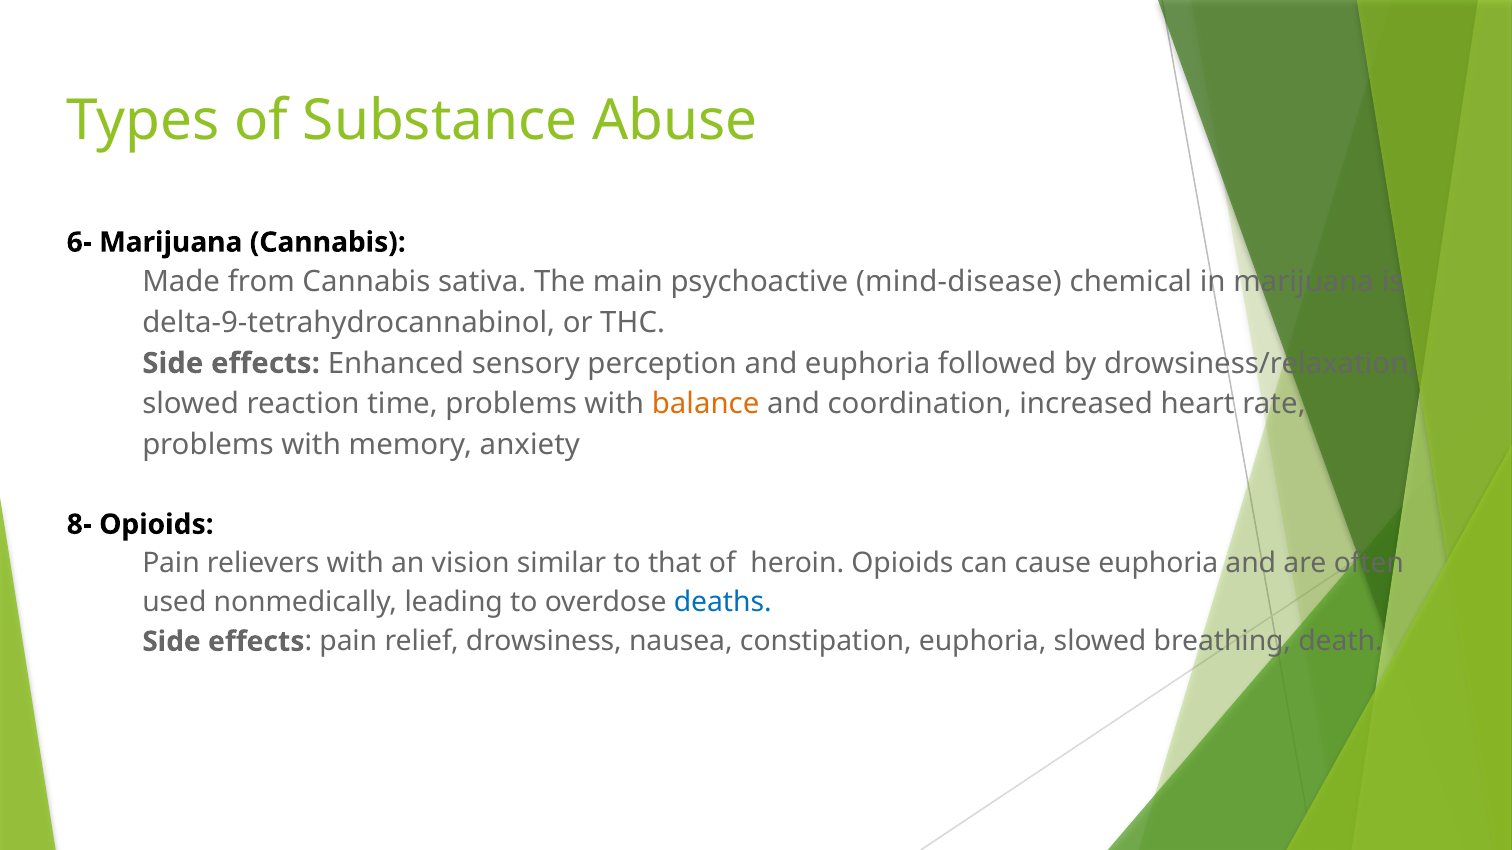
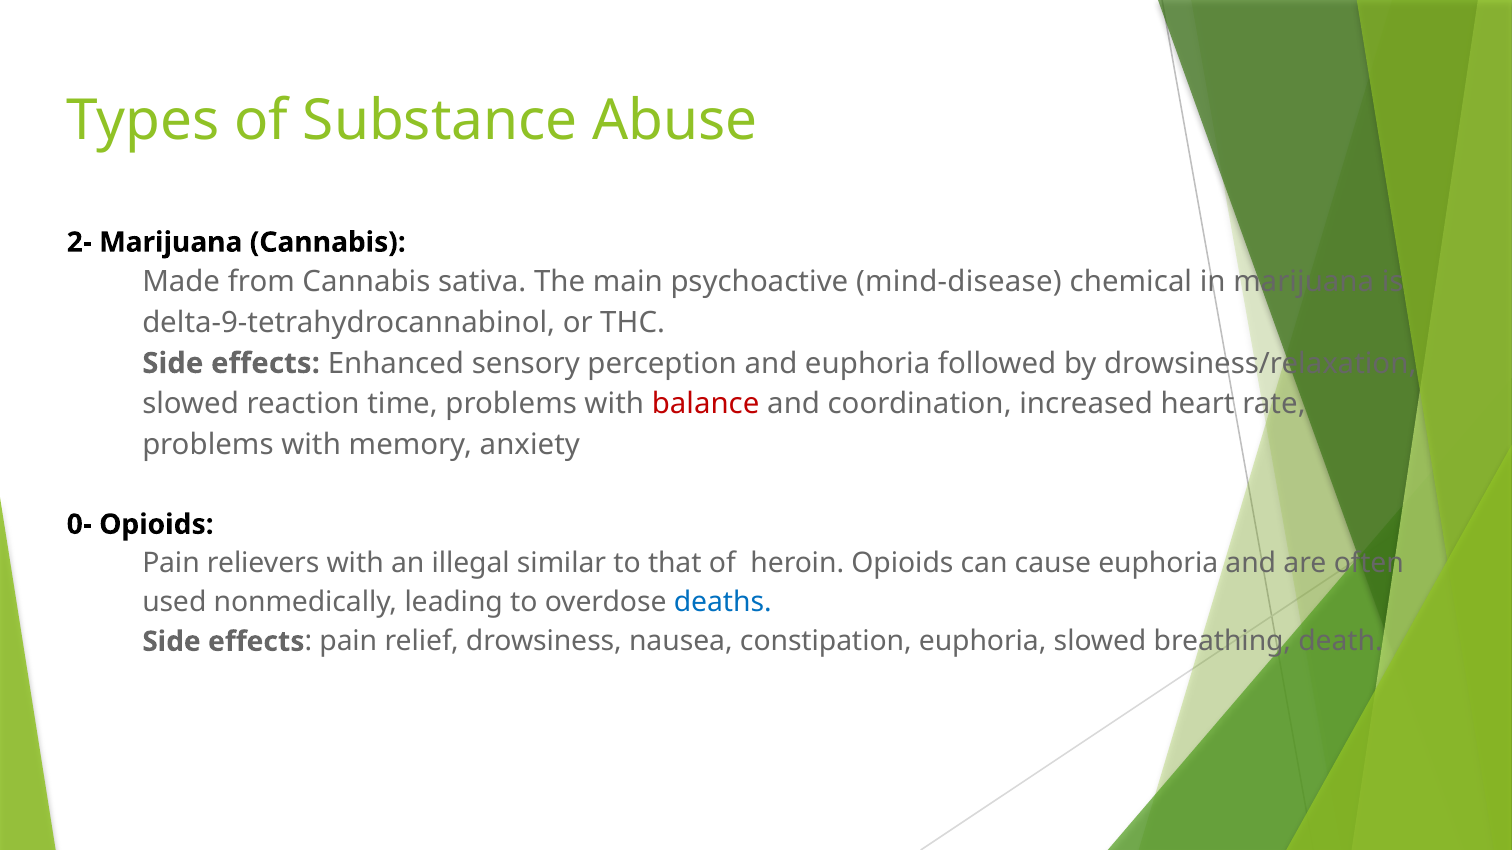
6-: 6- -> 2-
balance colour: orange -> red
8-: 8- -> 0-
vision: vision -> illegal
